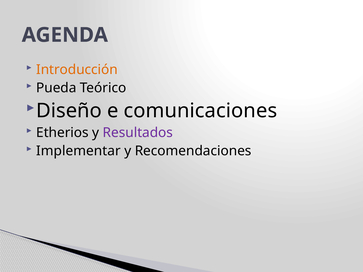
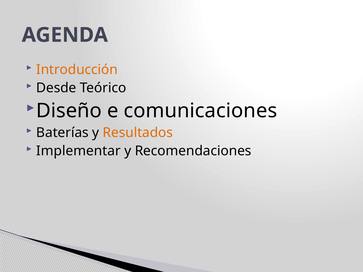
Pueda: Pueda -> Desde
Etherios: Etherios -> Baterías
Resultados colour: purple -> orange
